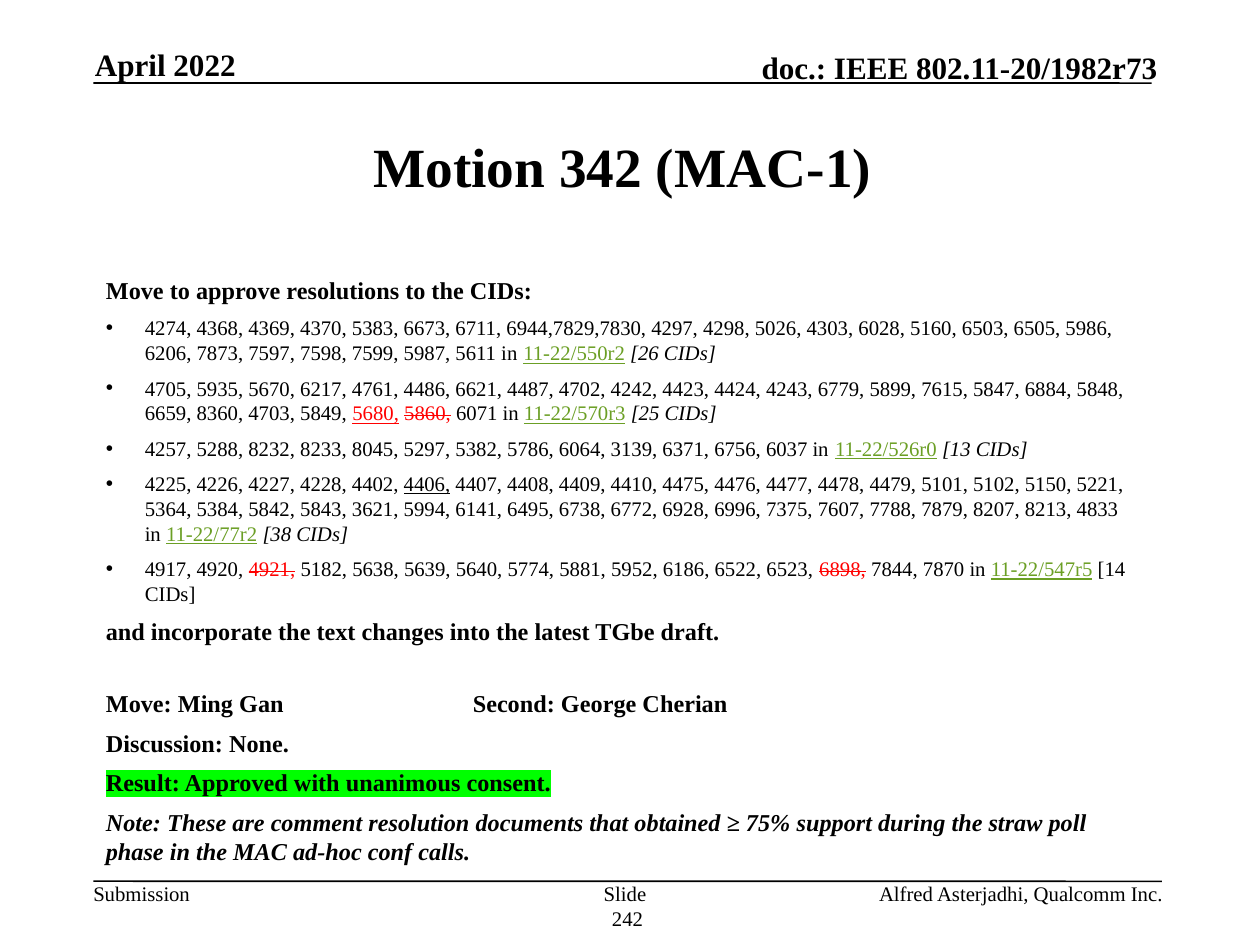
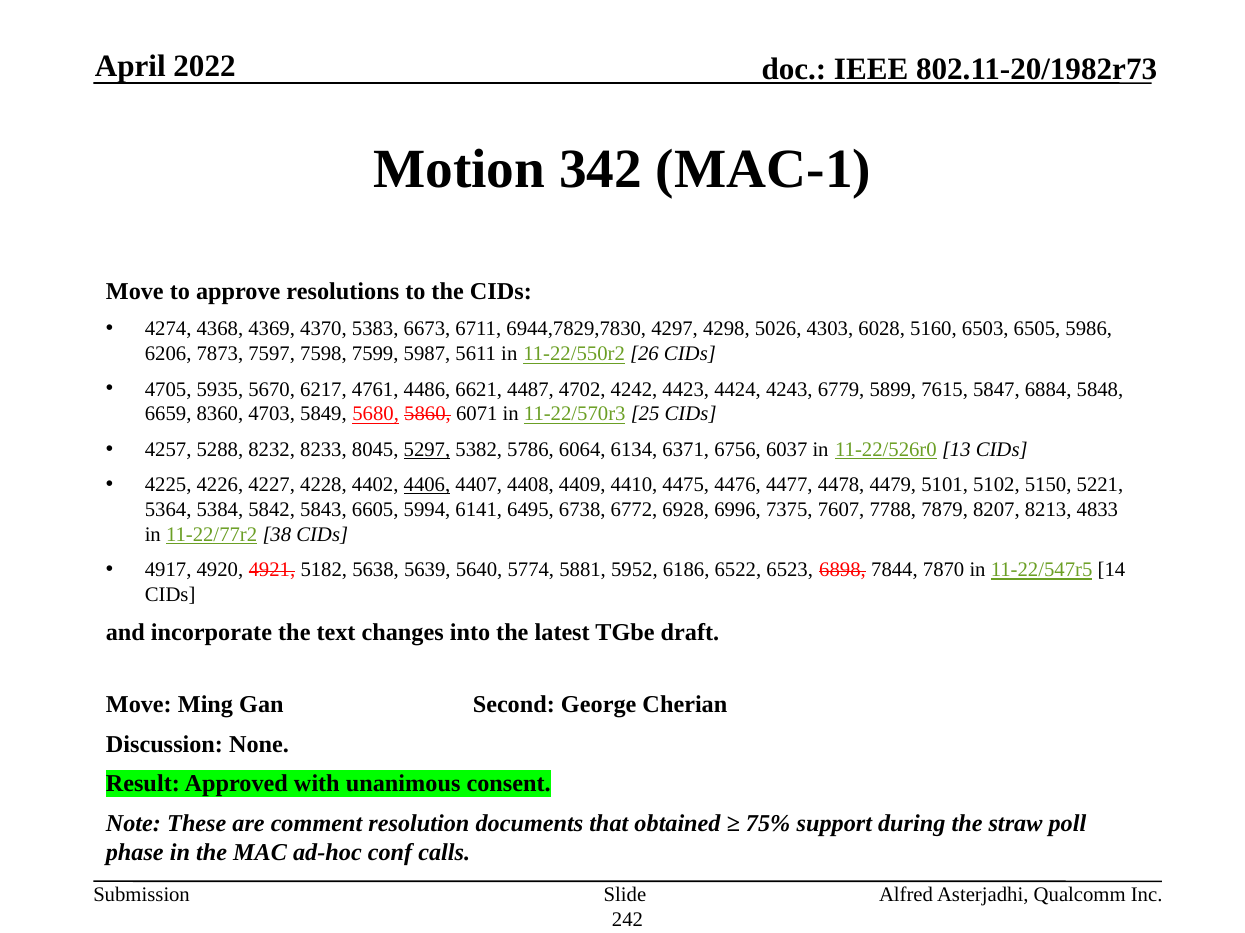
5297 underline: none -> present
3139: 3139 -> 6134
3621: 3621 -> 6605
